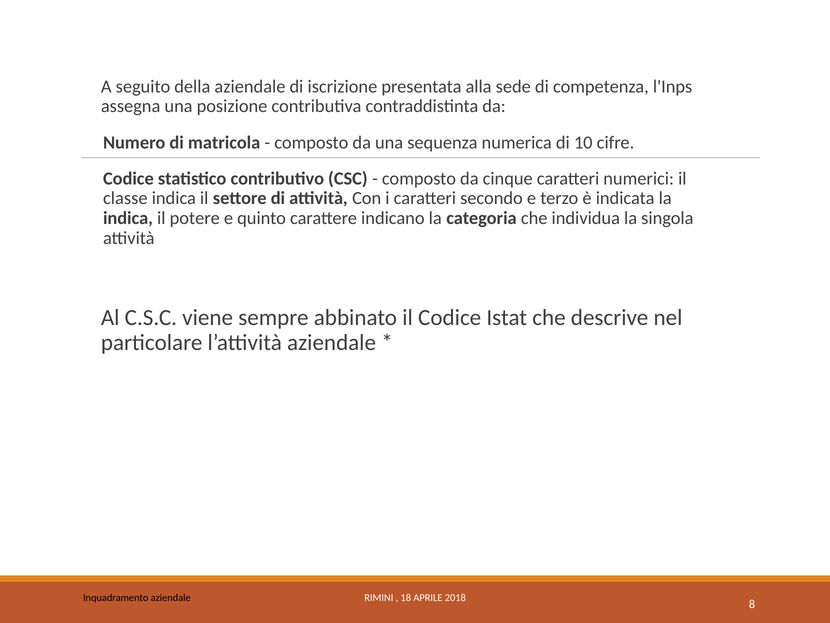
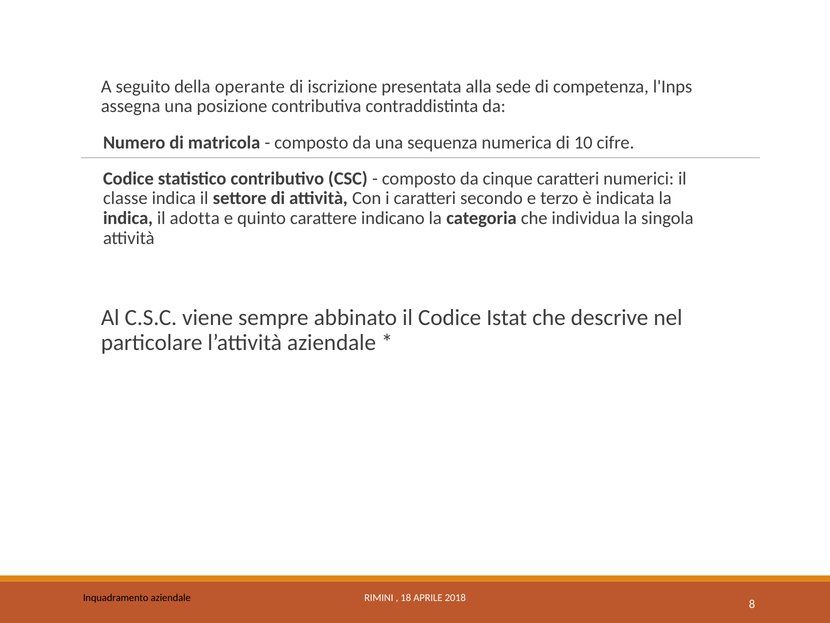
della aziendale: aziendale -> operante
potere: potere -> adotta
